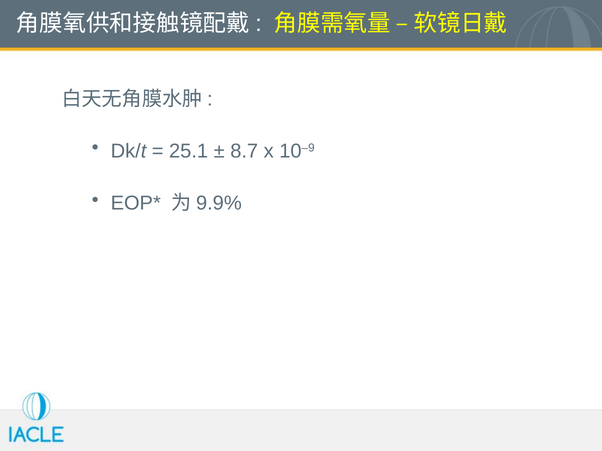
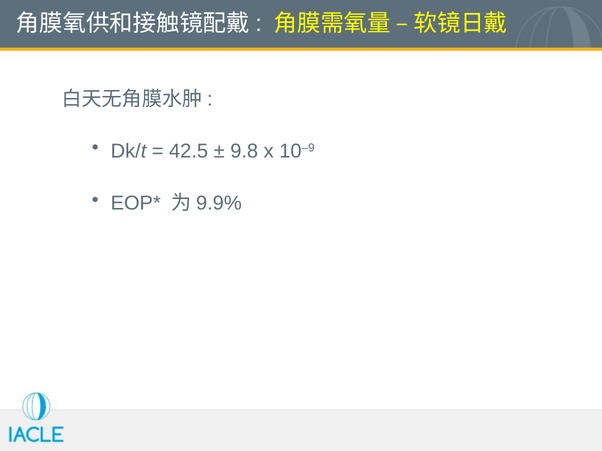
25.1: 25.1 -> 42.5
8.7: 8.7 -> 9.8
